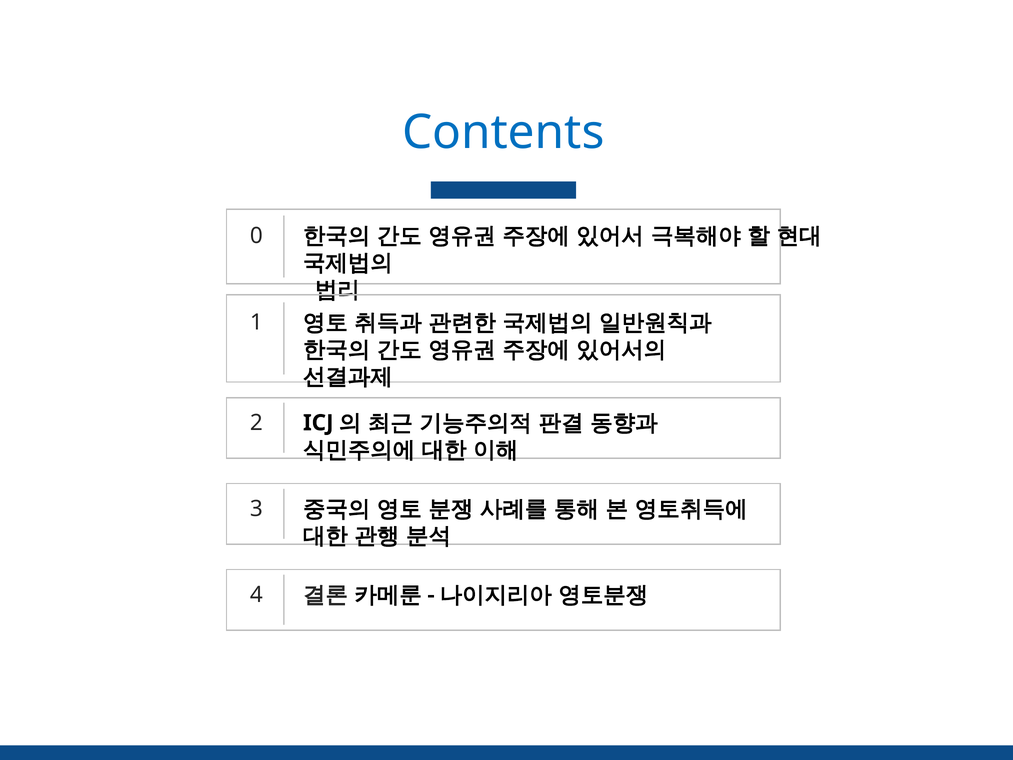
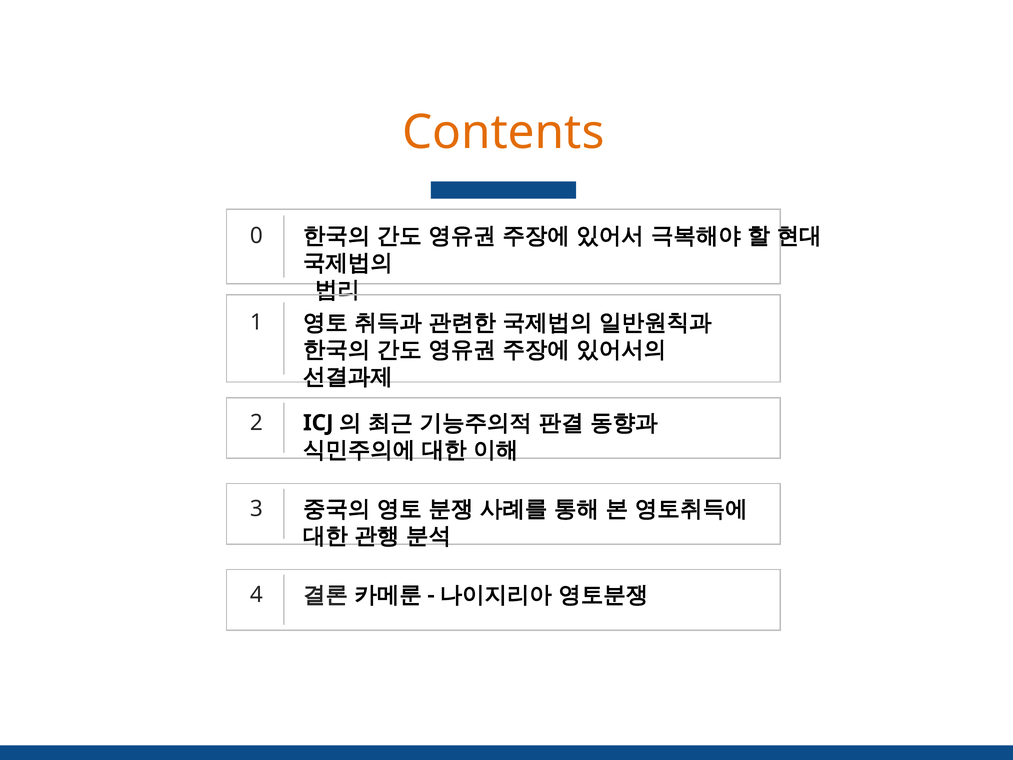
Contents colour: blue -> orange
